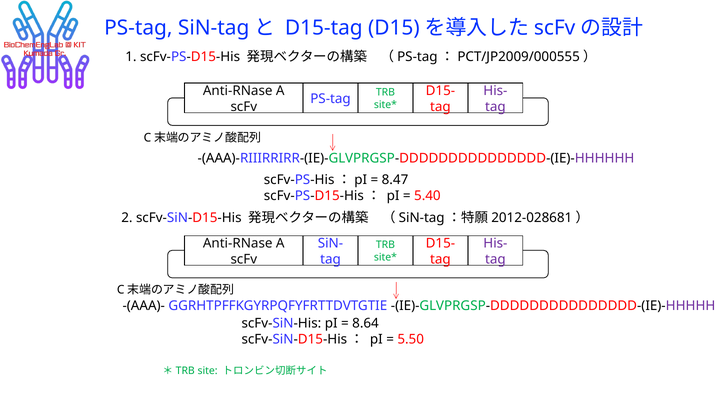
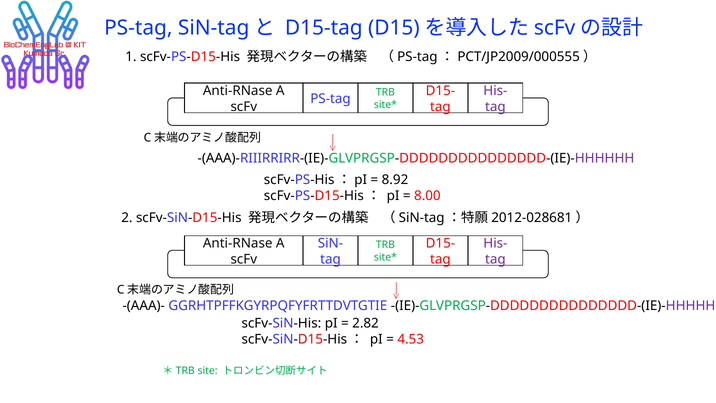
8.47: 8.47 -> 8.92
5.40: 5.40 -> 8.00
8.64: 8.64 -> 2.82
5.50: 5.50 -> 4.53
